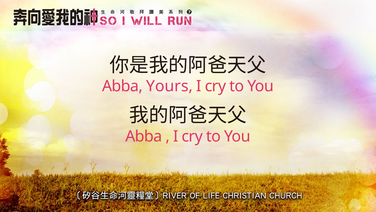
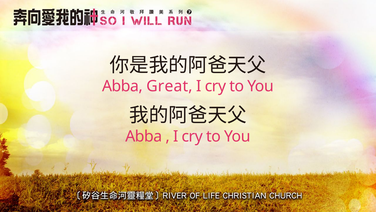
Yours: Yours -> Great
